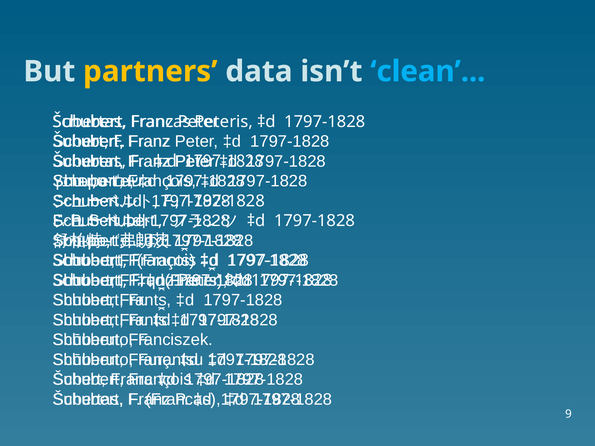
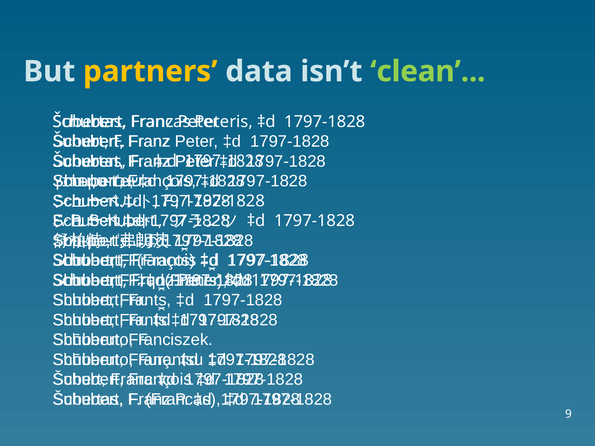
clean colour: light blue -> light green
